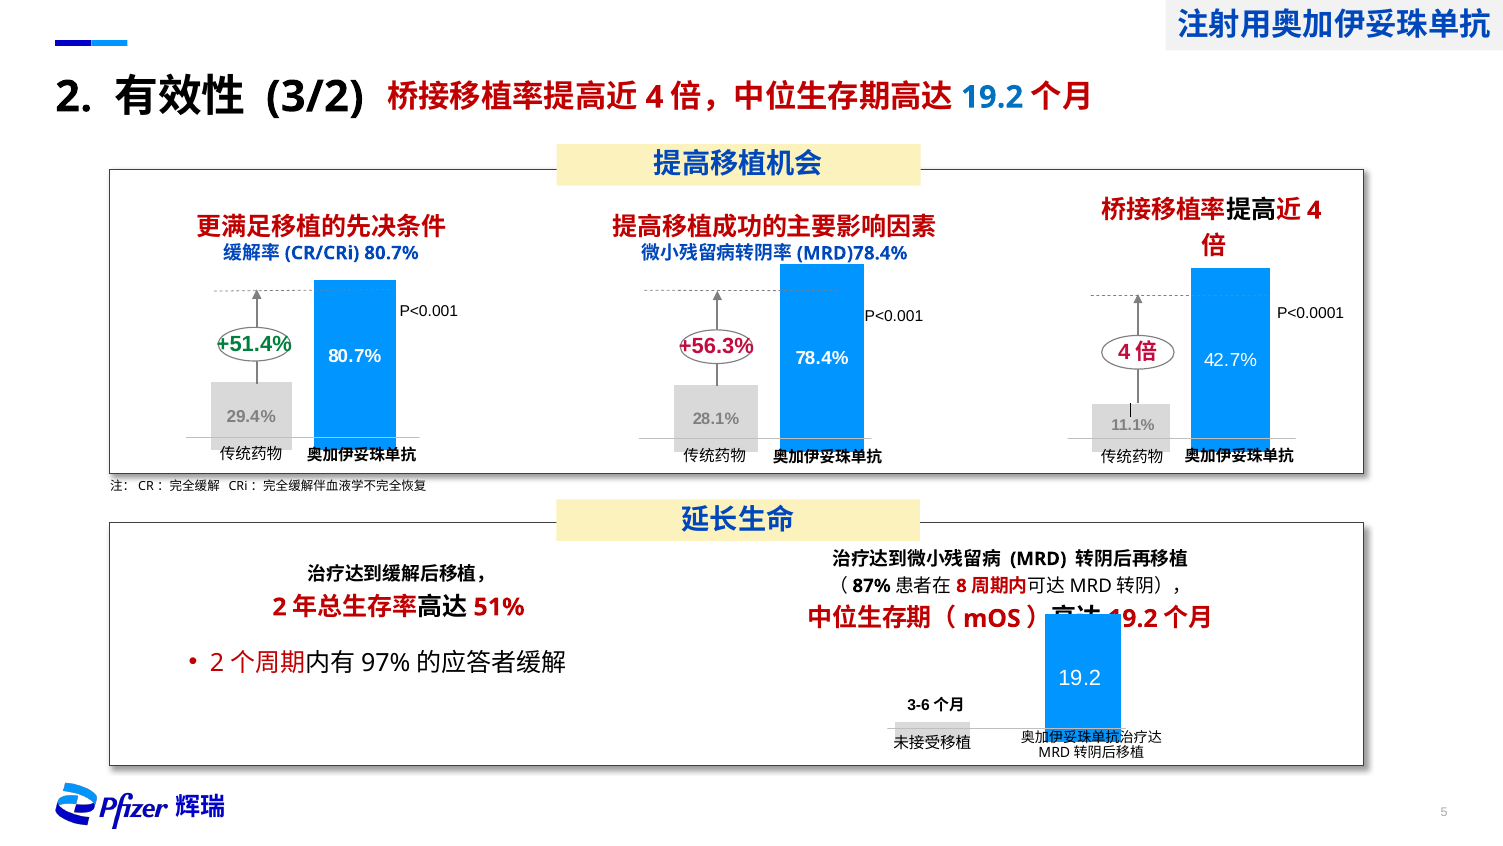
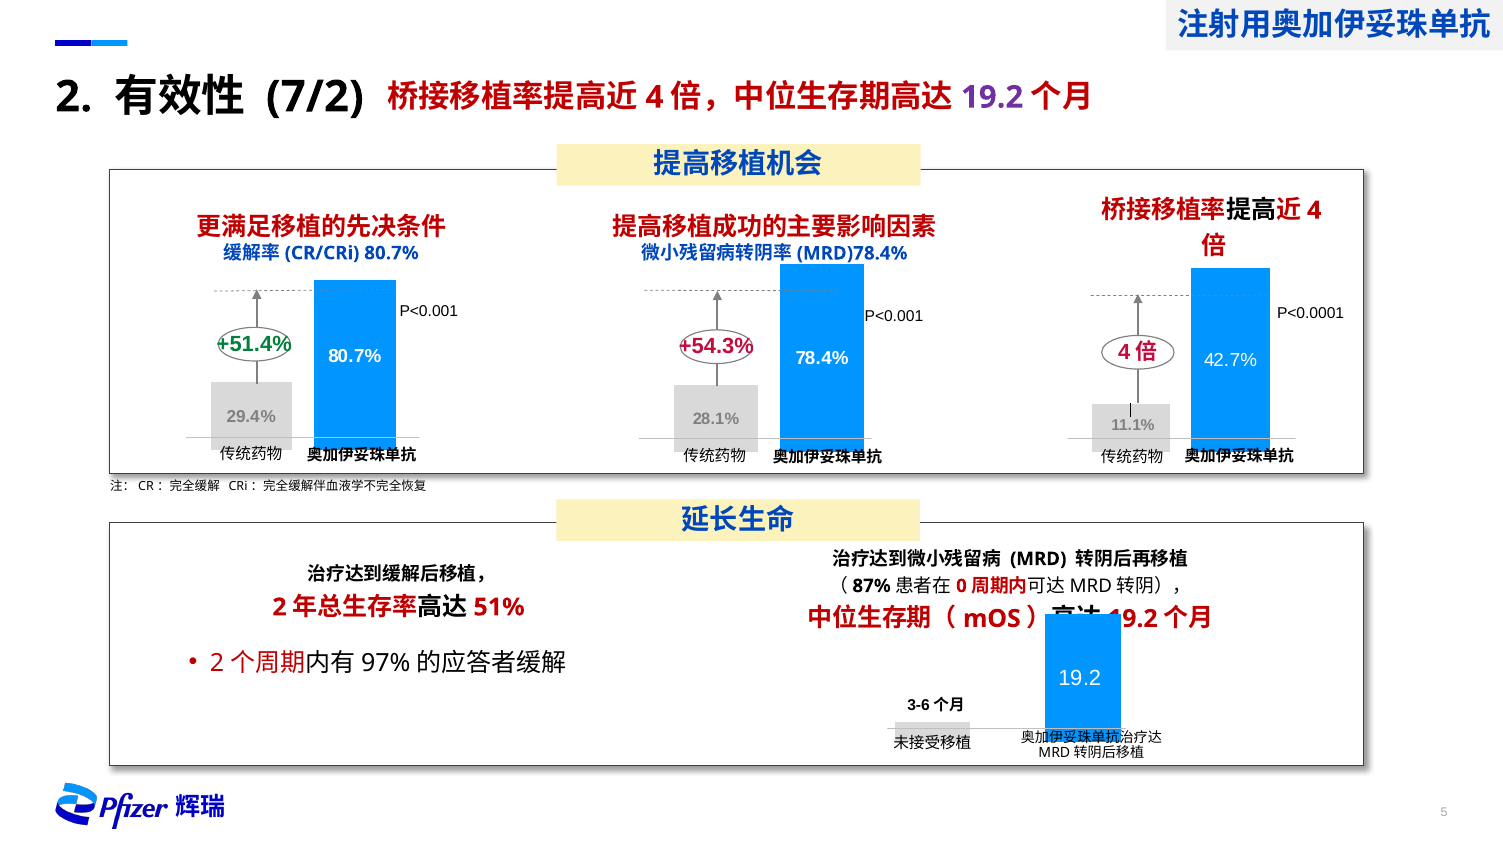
19.2 at (992, 97) colour: blue -> purple
3/2: 3/2 -> 7/2
+56.3%: +56.3% -> +54.3%
8: 8 -> 0
